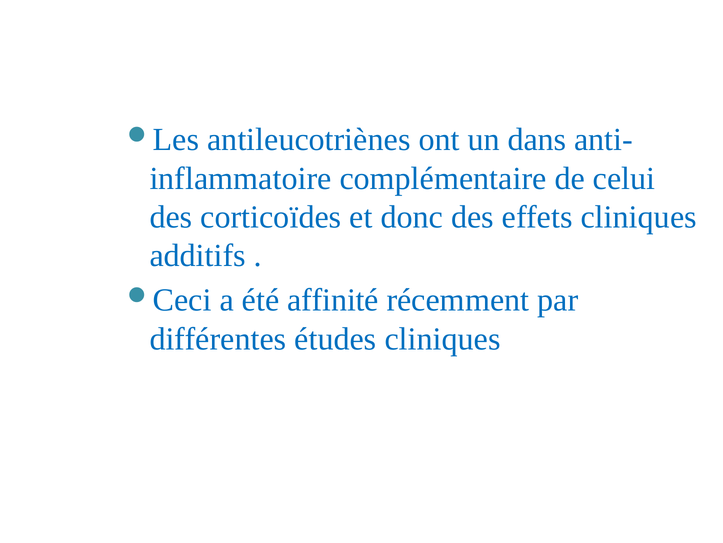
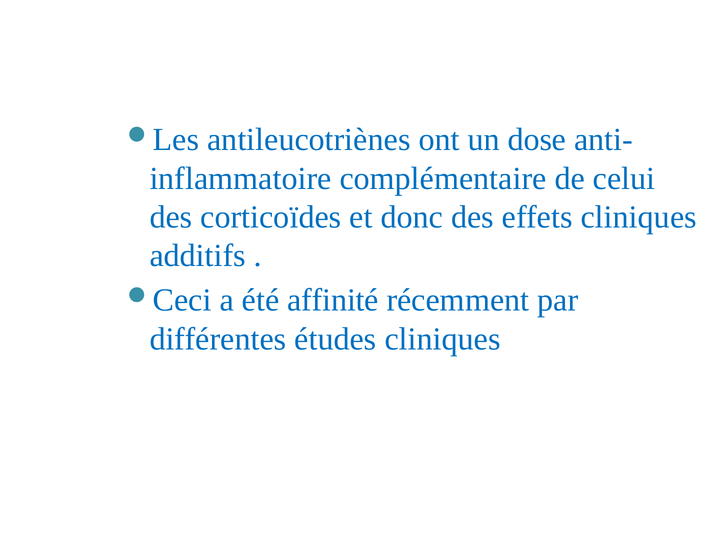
dans: dans -> dose
